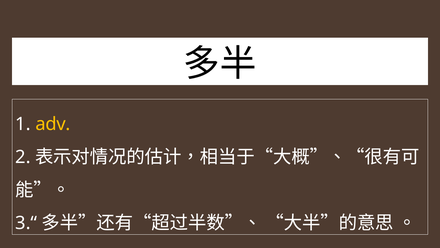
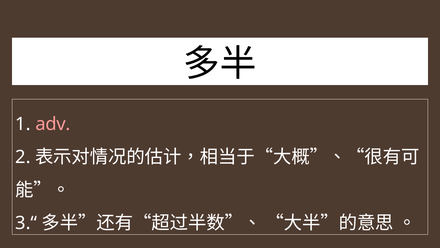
adv colour: yellow -> pink
